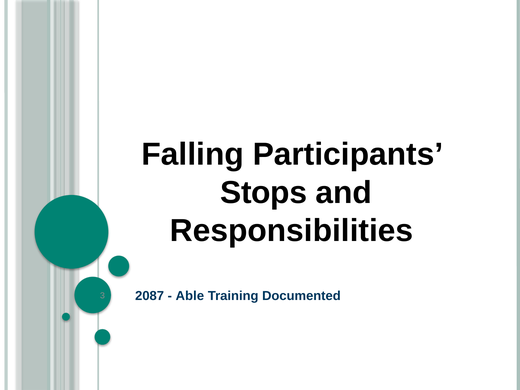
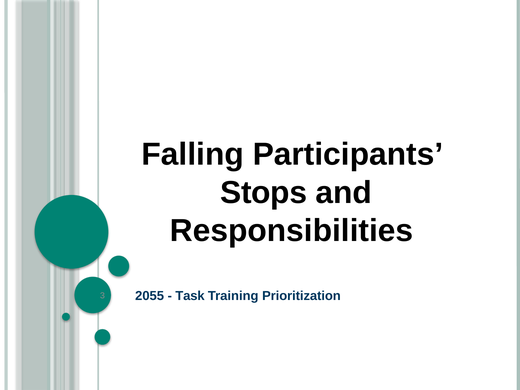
2087: 2087 -> 2055
Able: Able -> Task
Documented: Documented -> Prioritization
